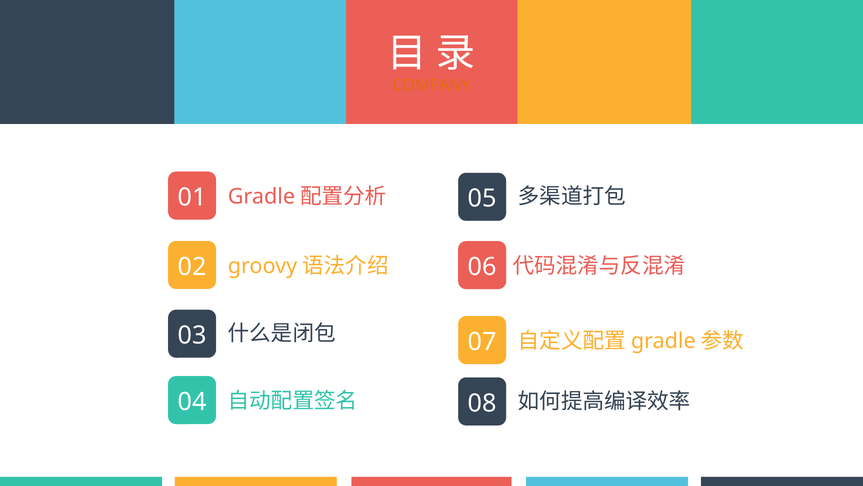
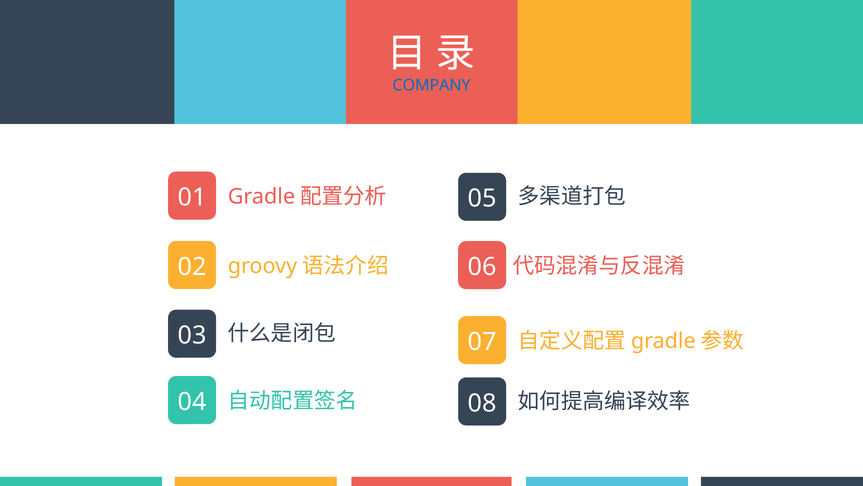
COMPANY colour: orange -> blue
